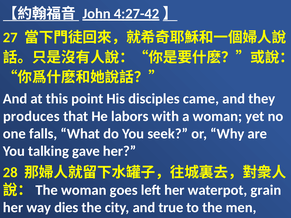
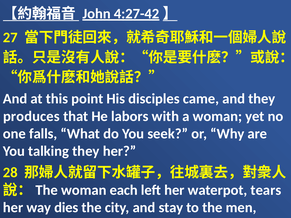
talking gave: gave -> they
goes: goes -> each
grain: grain -> tears
true: true -> stay
